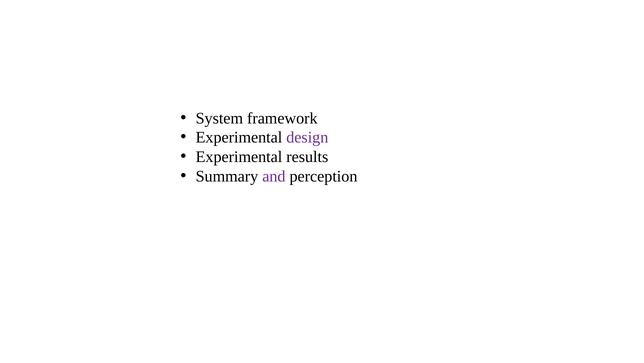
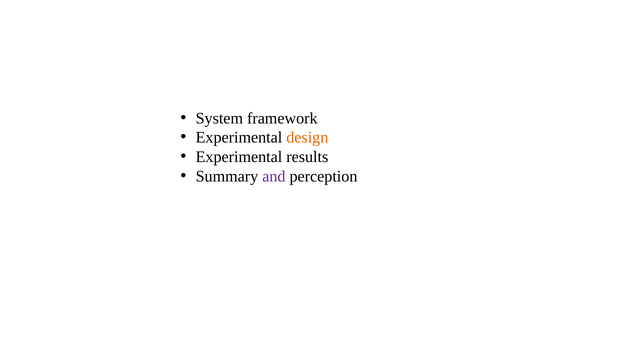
design colour: purple -> orange
